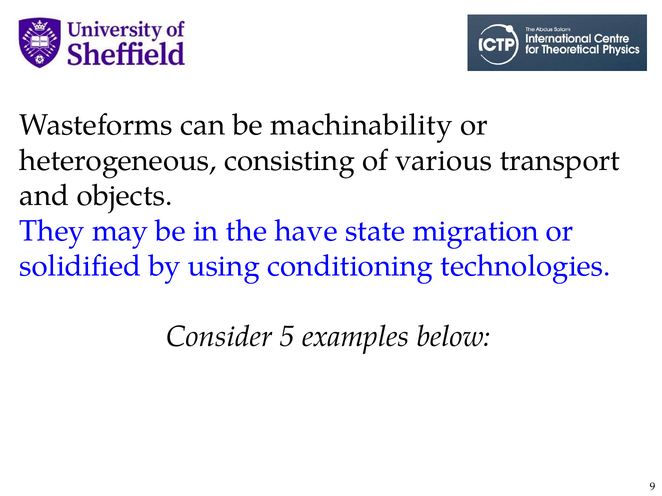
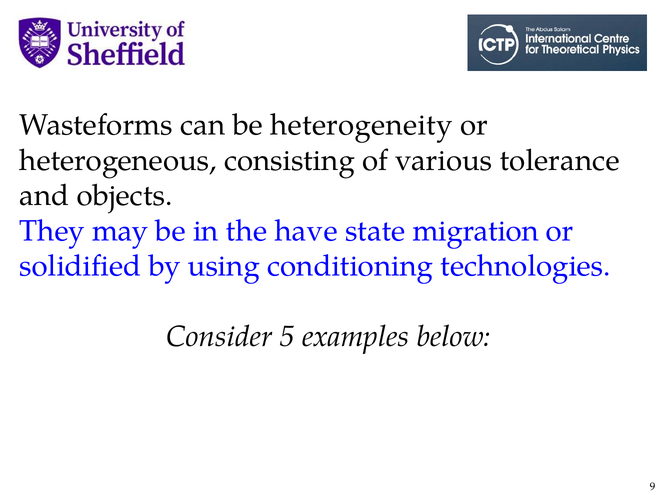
machinability: machinability -> heterogeneity
transport: transport -> tolerance
